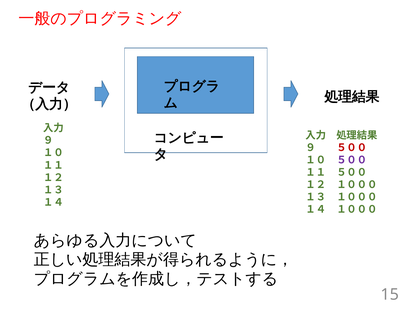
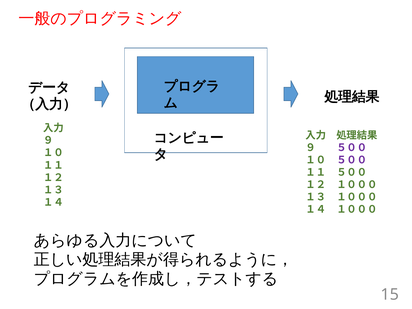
５００ at (352, 148) colour: red -> purple
